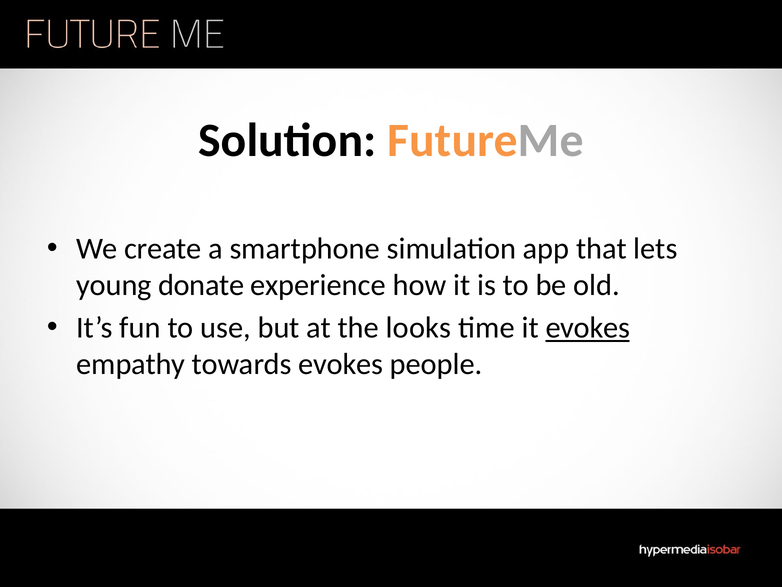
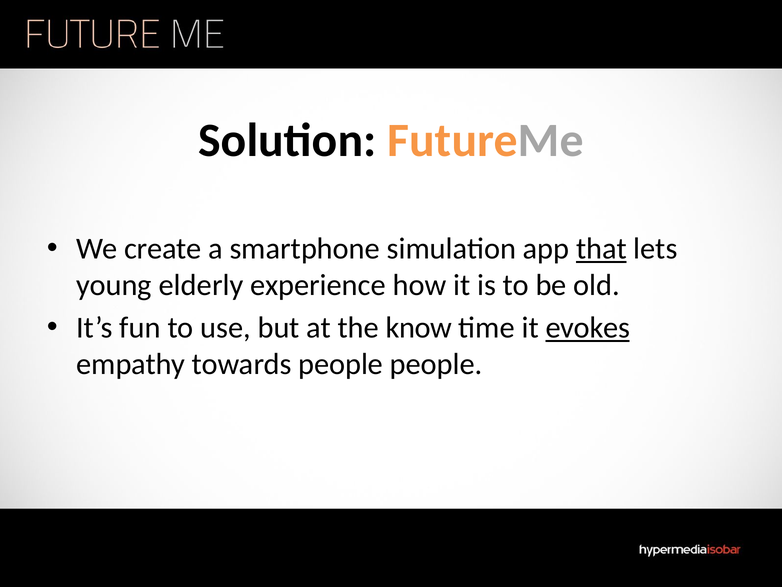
that underline: none -> present
donate: donate -> elderly
looks: looks -> know
towards evokes: evokes -> people
